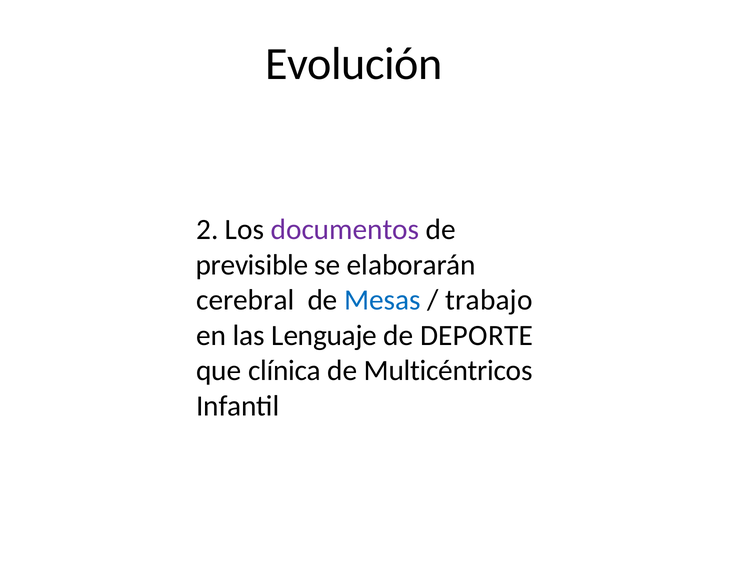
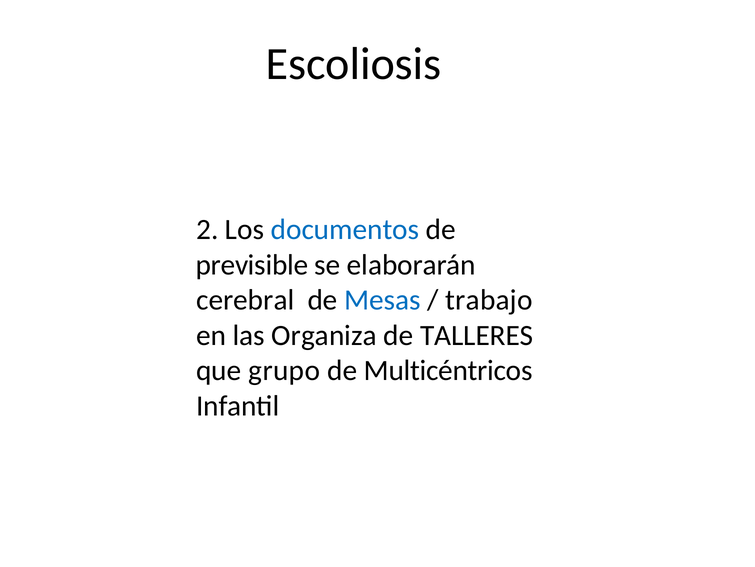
Evolución: Evolución -> Escoliosis
documentos colour: purple -> blue
Lenguaje: Lenguaje -> Organiza
DEPORTE: DEPORTE -> TALLERES
clínica: clínica -> grupo
